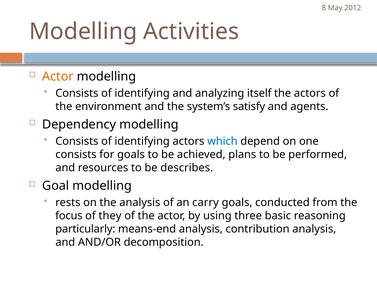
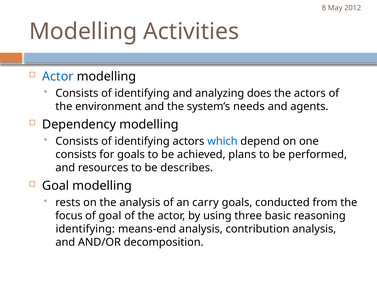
Actor at (58, 76) colour: orange -> blue
itself: itself -> does
satisfy: satisfy -> needs
of they: they -> goal
particularly at (85, 229): particularly -> identifying
